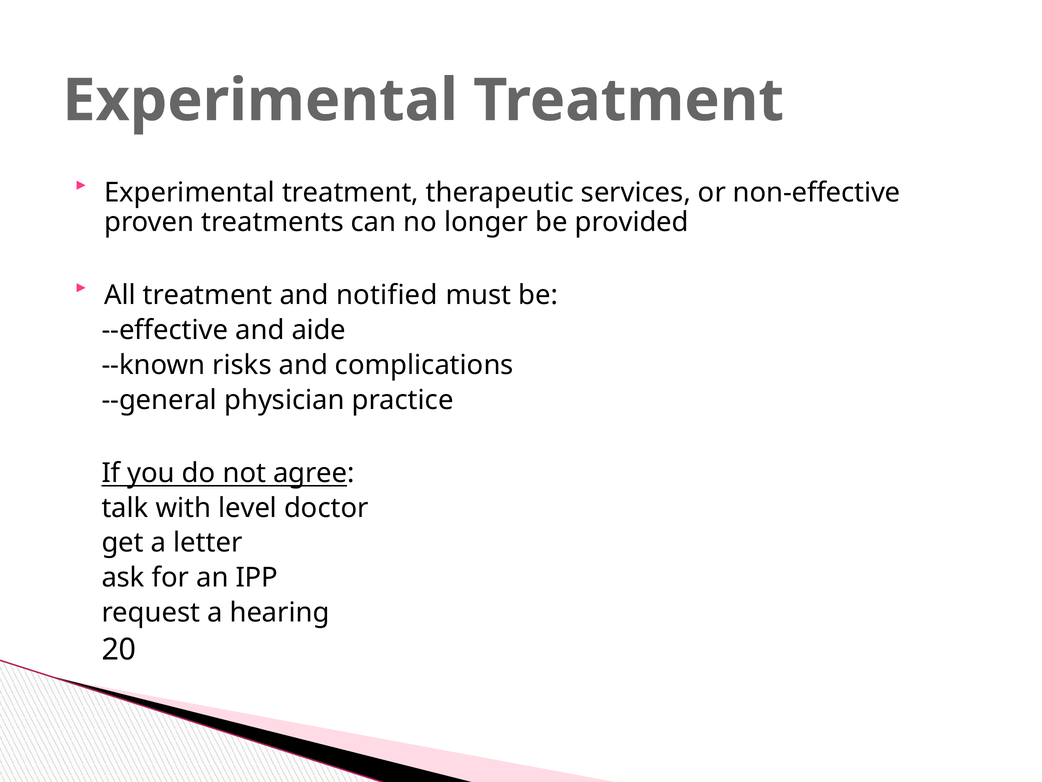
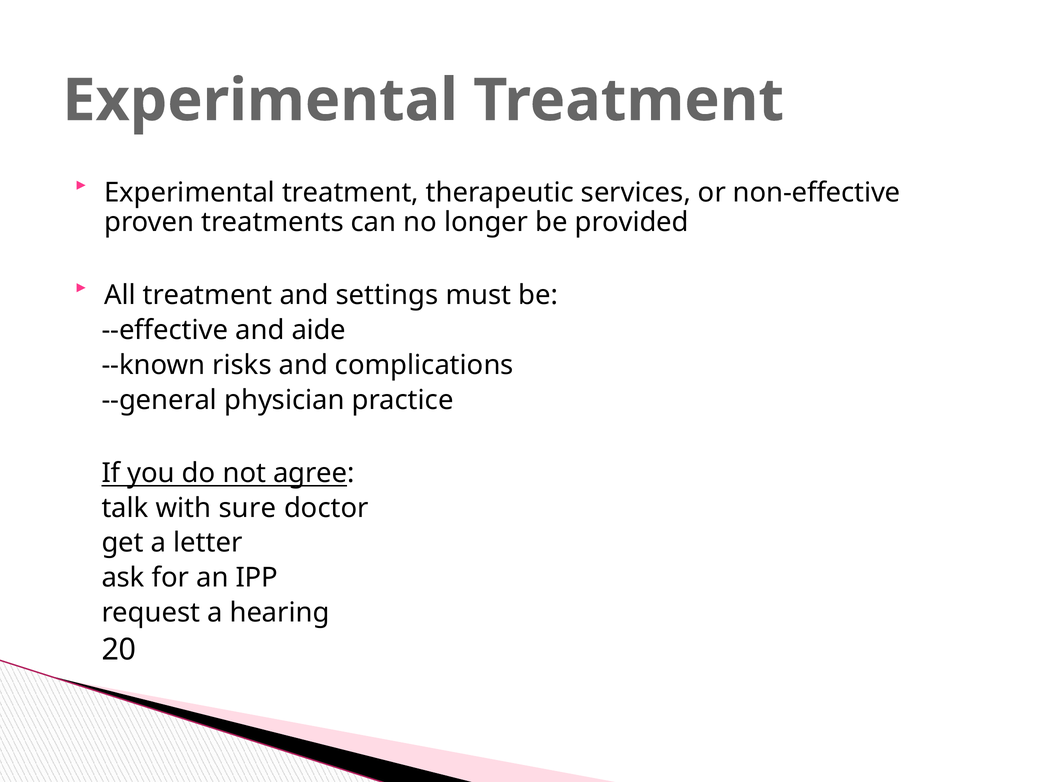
notified: notified -> settings
level: level -> sure
